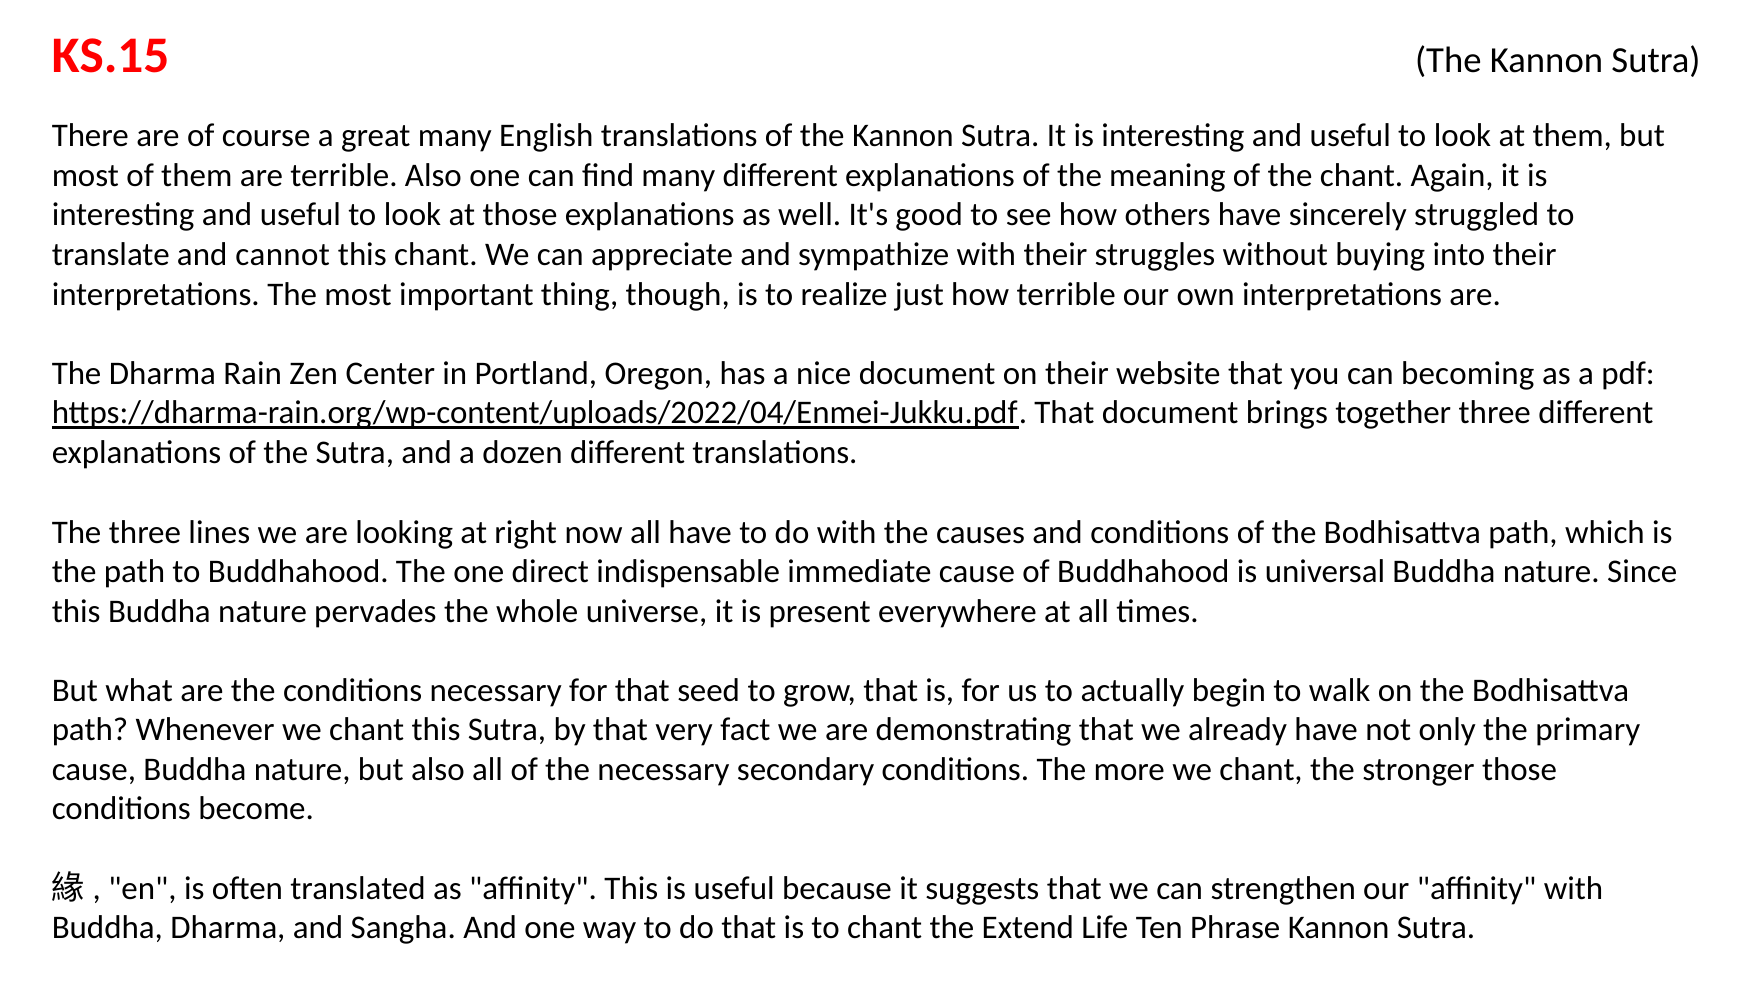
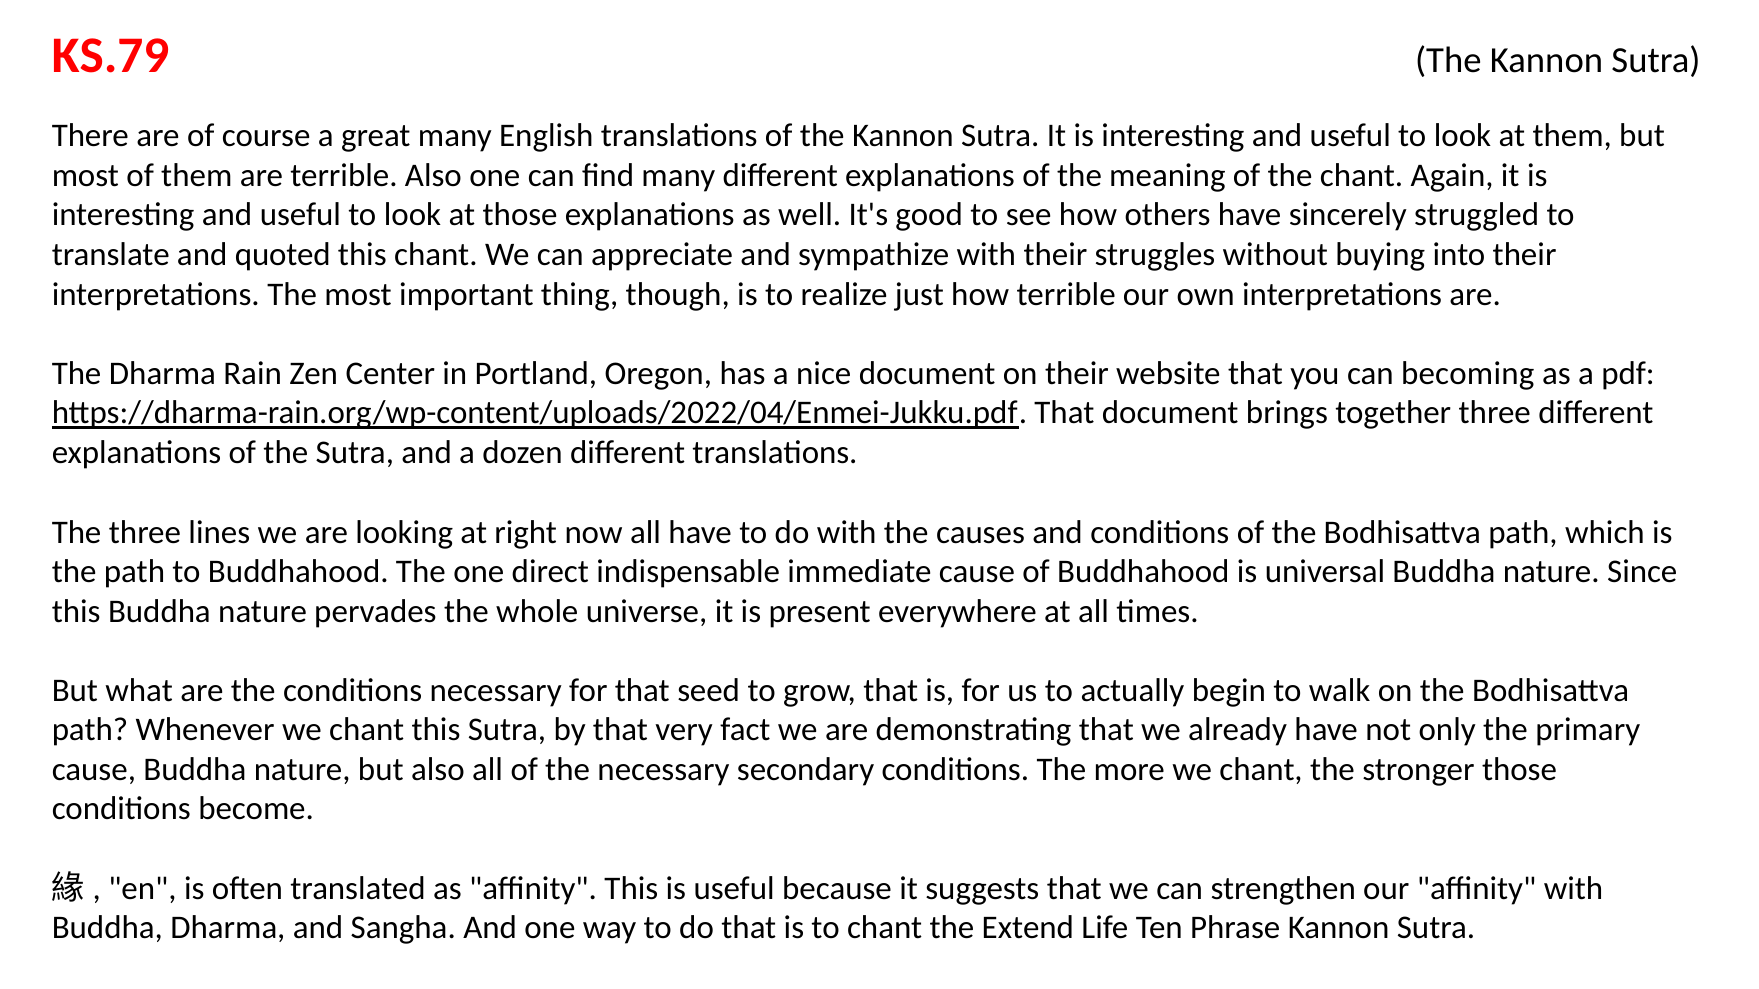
KS.15: KS.15 -> KS.79
cannot: cannot -> quoted
